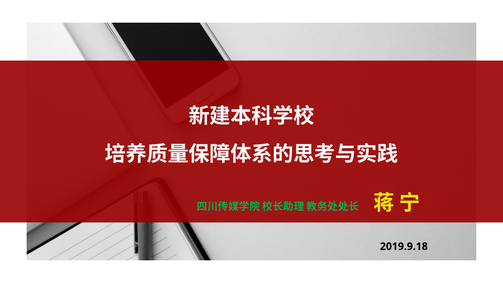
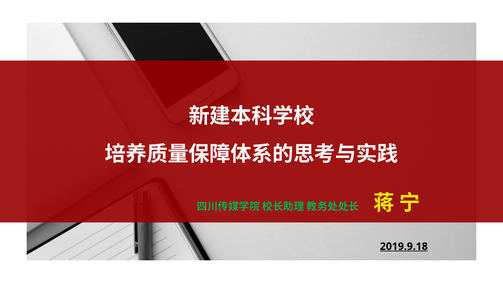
2019.9.18 underline: none -> present
